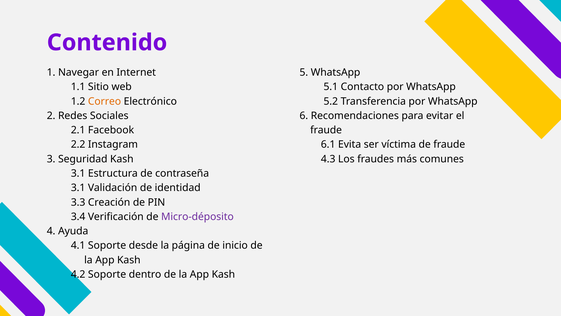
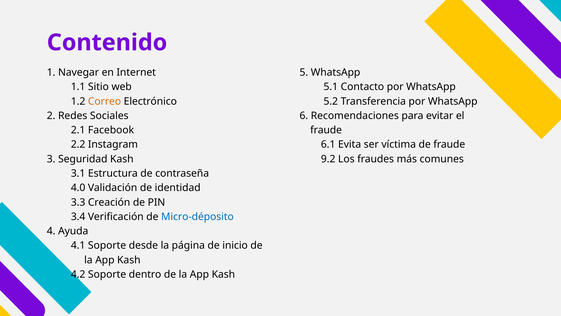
4.3: 4.3 -> 9.2
3.1 at (78, 188): 3.1 -> 4.0
Micro-déposito colour: purple -> blue
